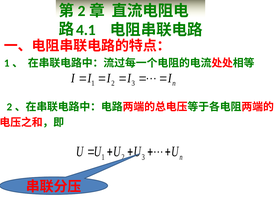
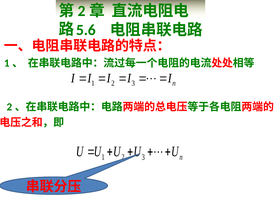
4.1: 4.1 -> 5.6
